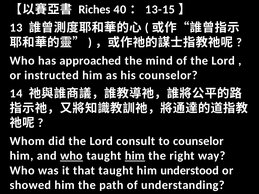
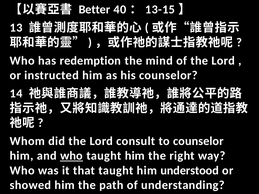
Riches: Riches -> Better
approached: approached -> redemption
him at (135, 156) underline: present -> none
